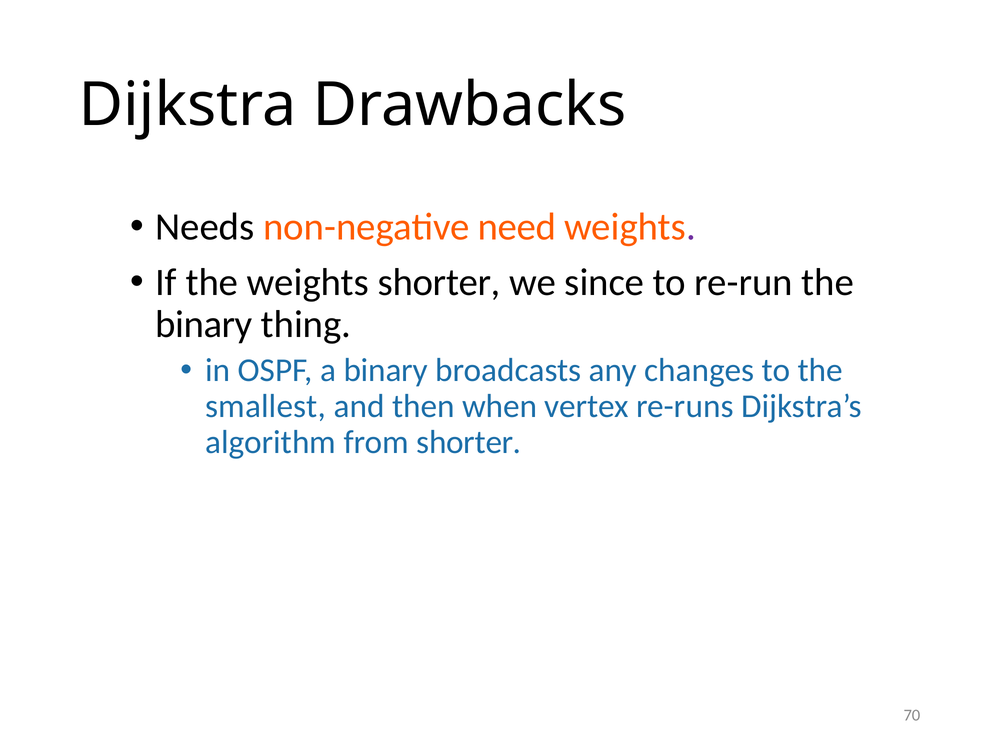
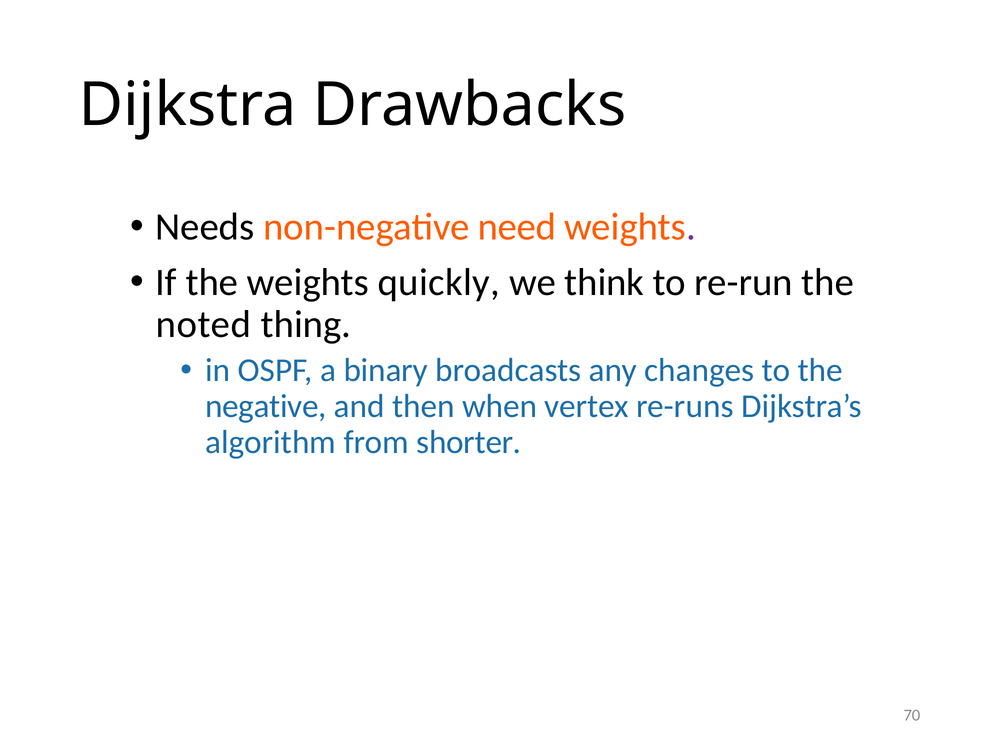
weights shorter: shorter -> quickly
since: since -> think
binary at (204, 325): binary -> noted
smallest: smallest -> negative
